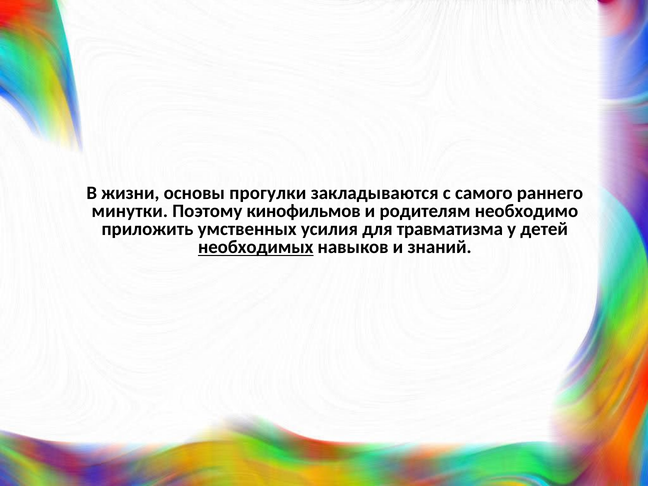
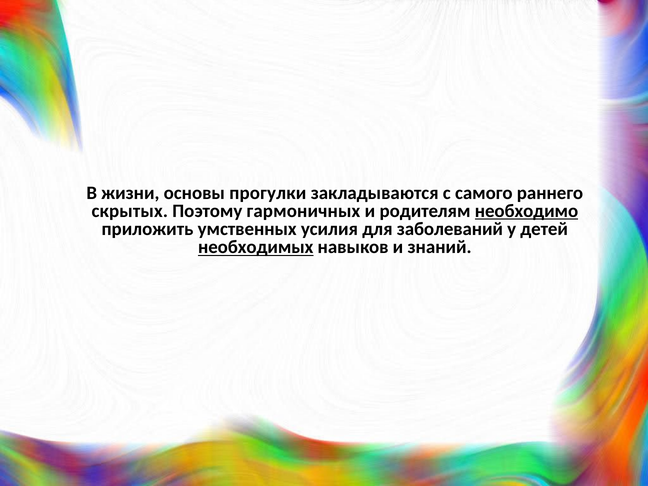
минутки: минутки -> скрытых
кинофильмов: кинофильмов -> гармоничных
необходимо underline: none -> present
травматизма: травматизма -> заболеваний
